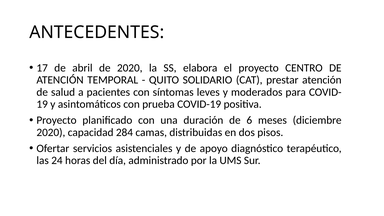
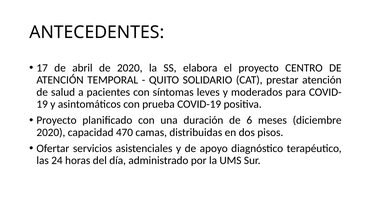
284: 284 -> 470
